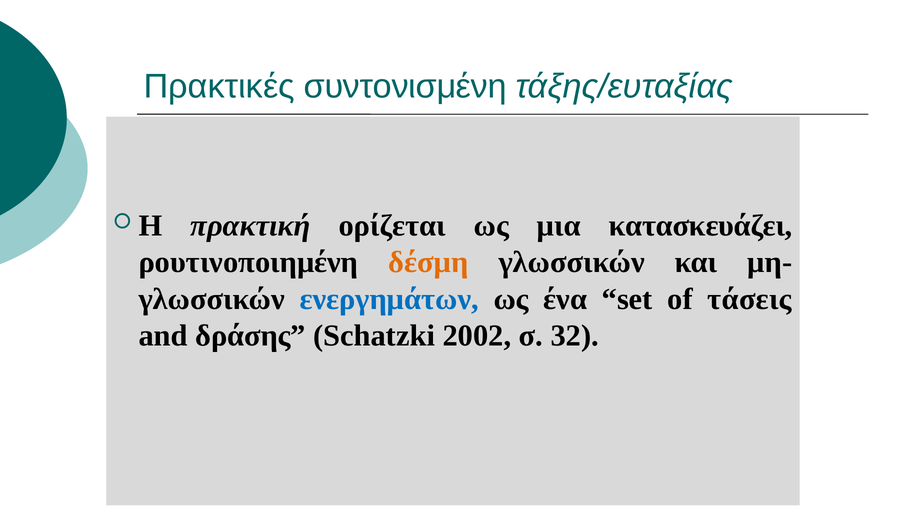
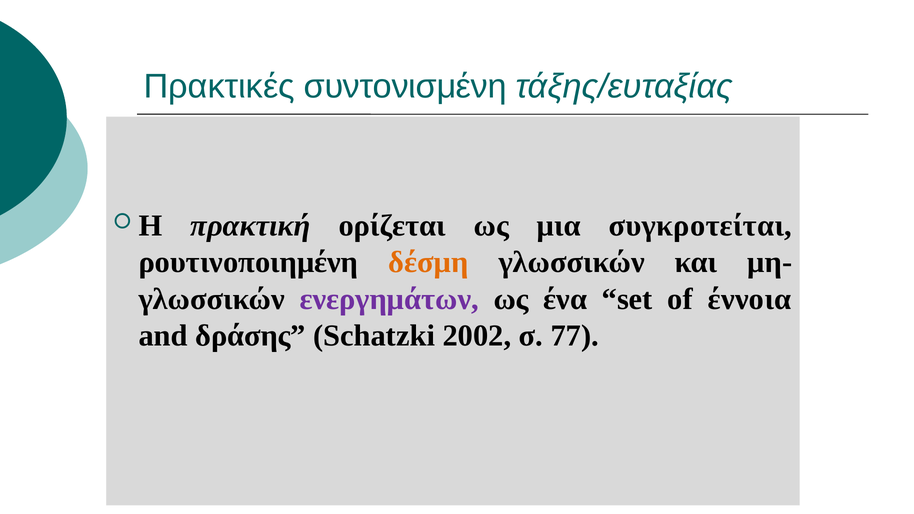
κατασκευάζει: κατασκευάζει -> συγκροτείται
ενεργημάτων colour: blue -> purple
τάσεις: τάσεις -> έννοια
32: 32 -> 77
